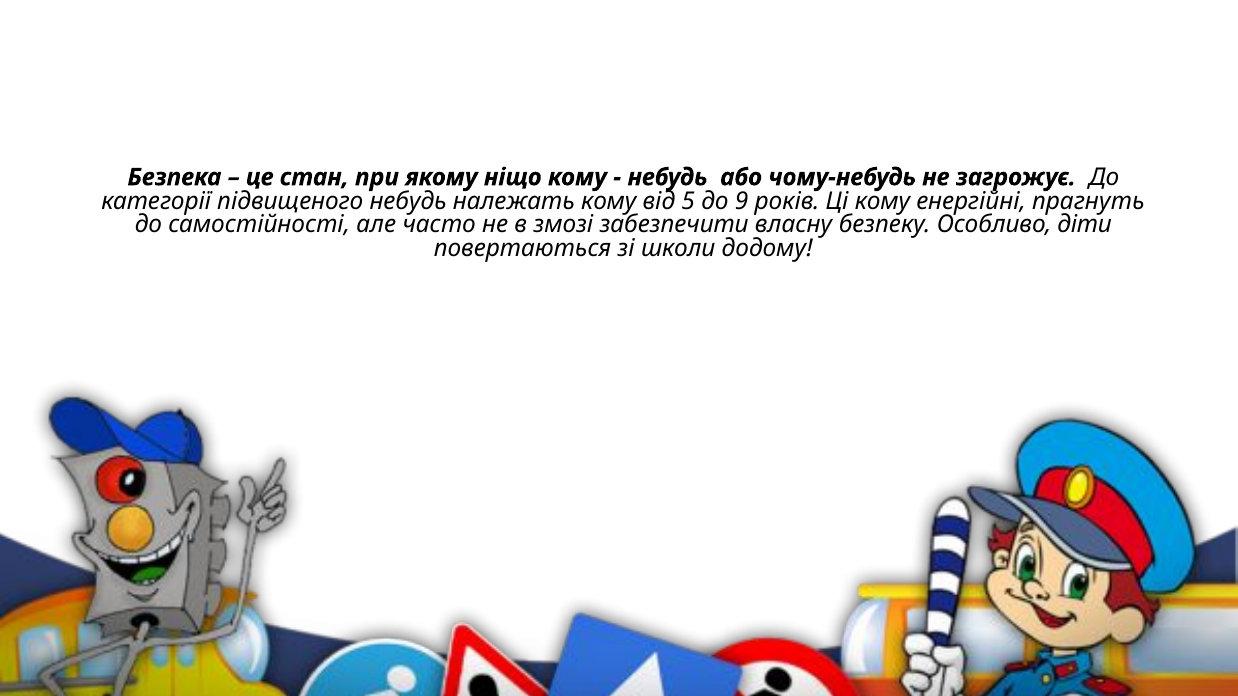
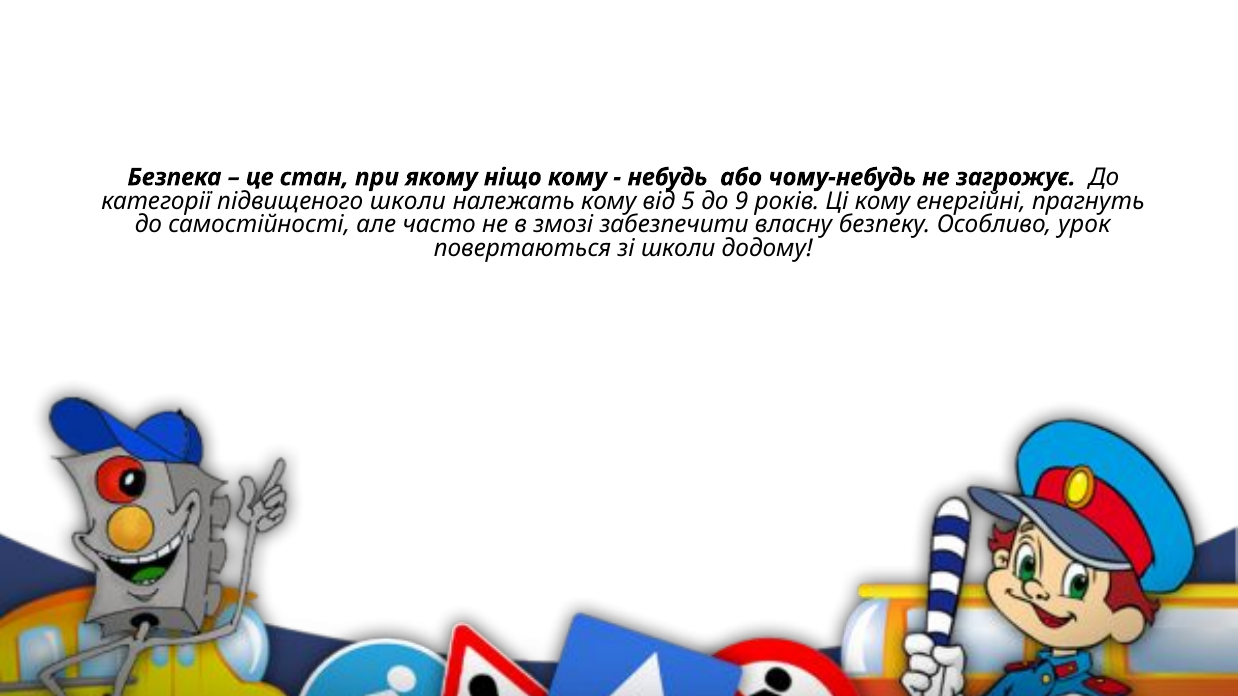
підвищеного небудь: небудь -> школи
діти: діти -> урок
